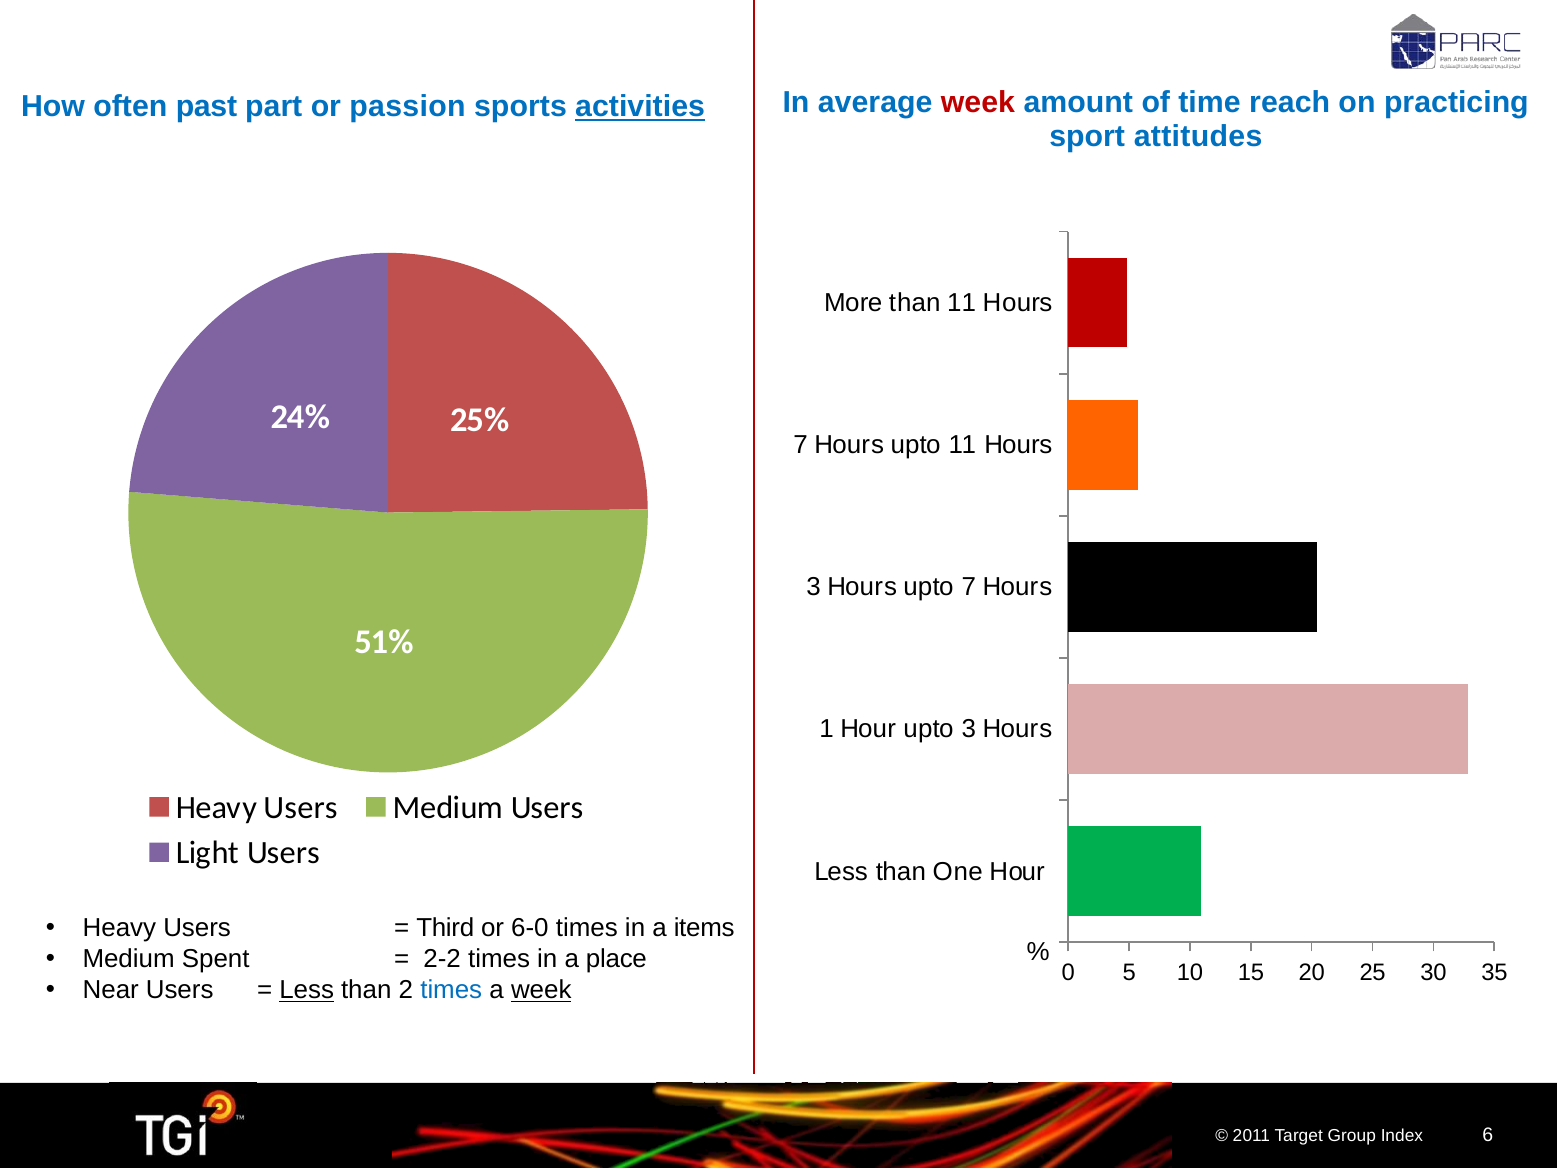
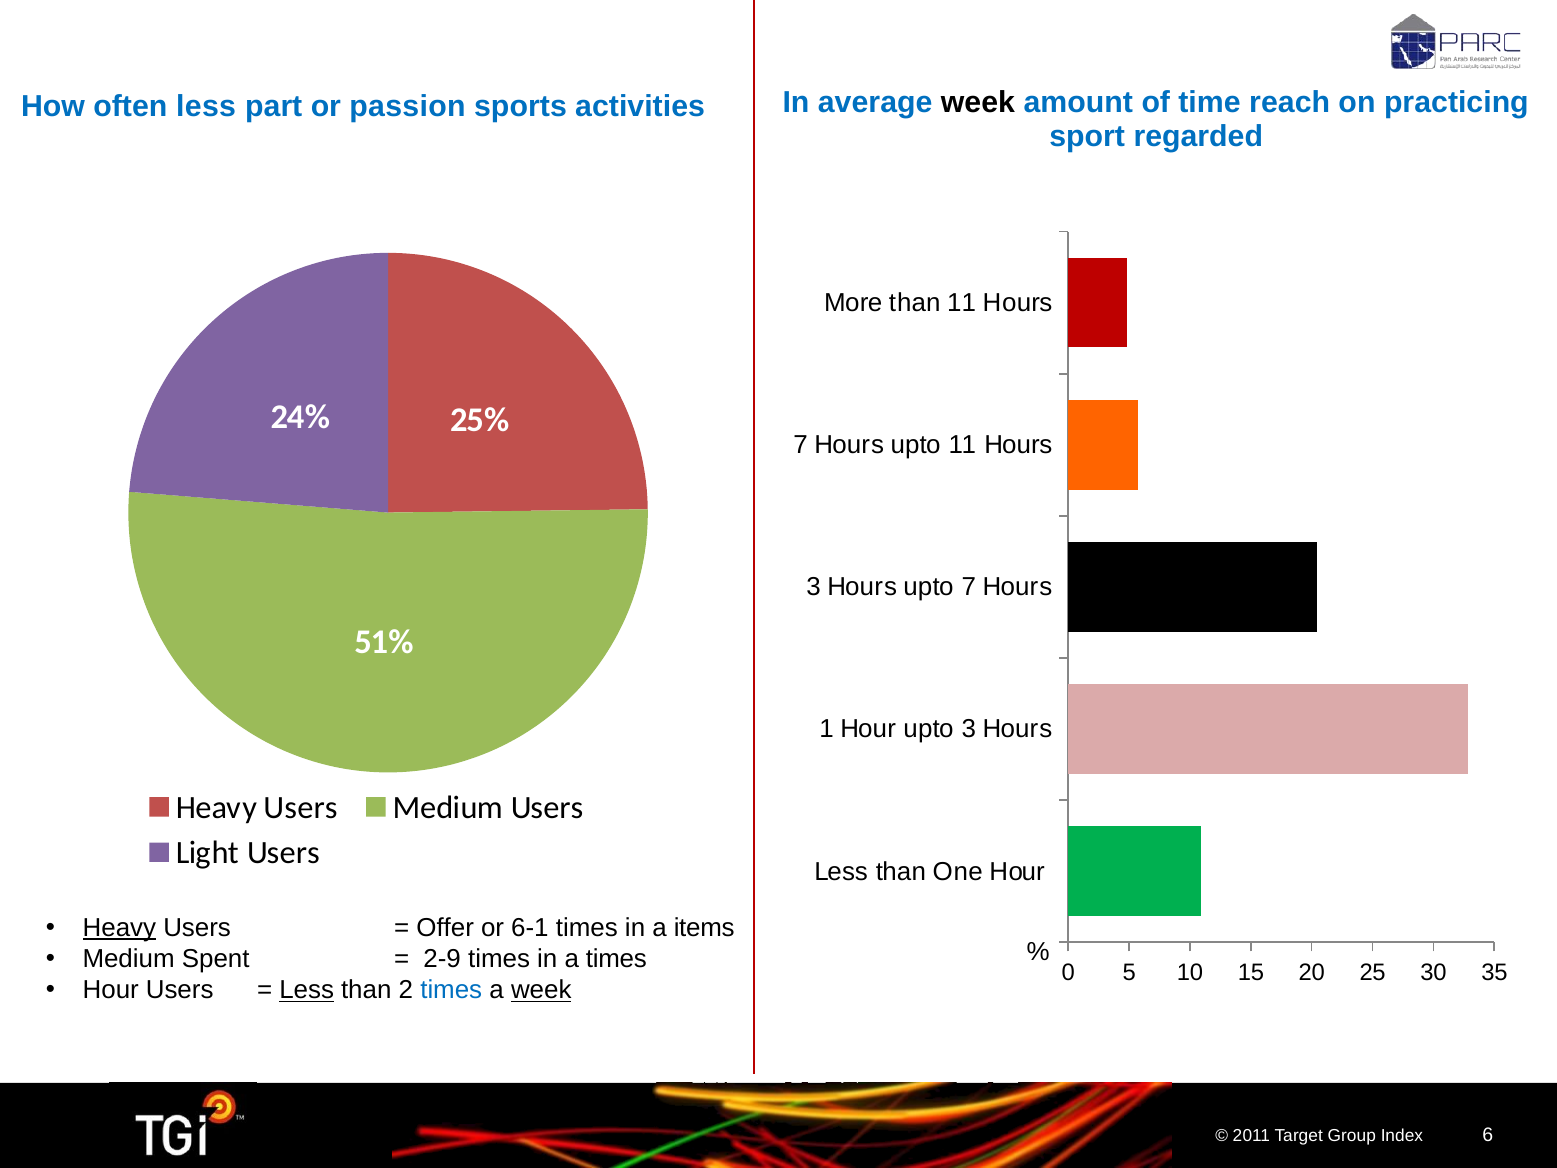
week at (978, 102) colour: red -> black
often past: past -> less
activities underline: present -> none
attitudes: attitudes -> regarded
Heavy at (119, 928) underline: none -> present
Third: Third -> Offer
6-0: 6-0 -> 6-1
2-2: 2-2 -> 2-9
a place: place -> times
Near at (111, 990): Near -> Hour
